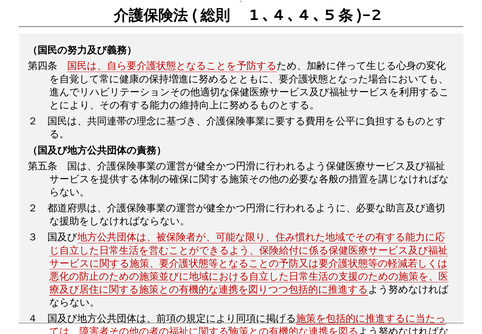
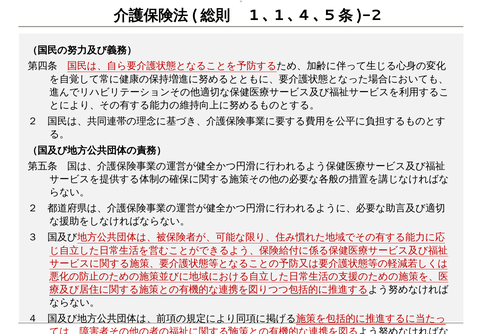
4 at (279, 15): 4 -> 1
